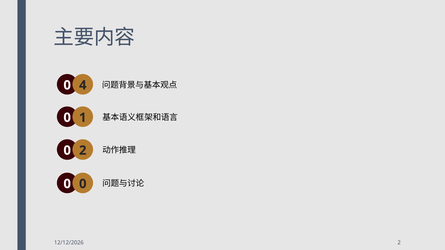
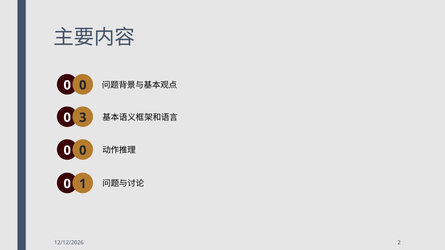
4 at (83, 85): 4 -> 0
1: 1 -> 3
2 at (83, 151): 2 -> 0
0 0: 0 -> 1
